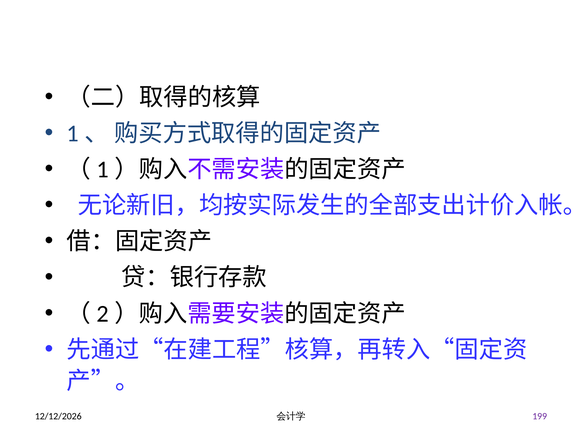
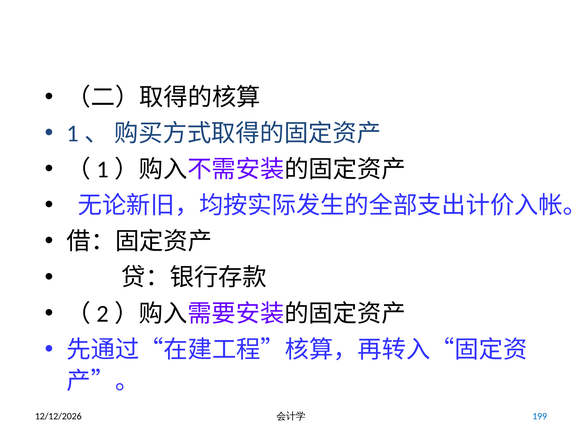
199 colour: purple -> blue
